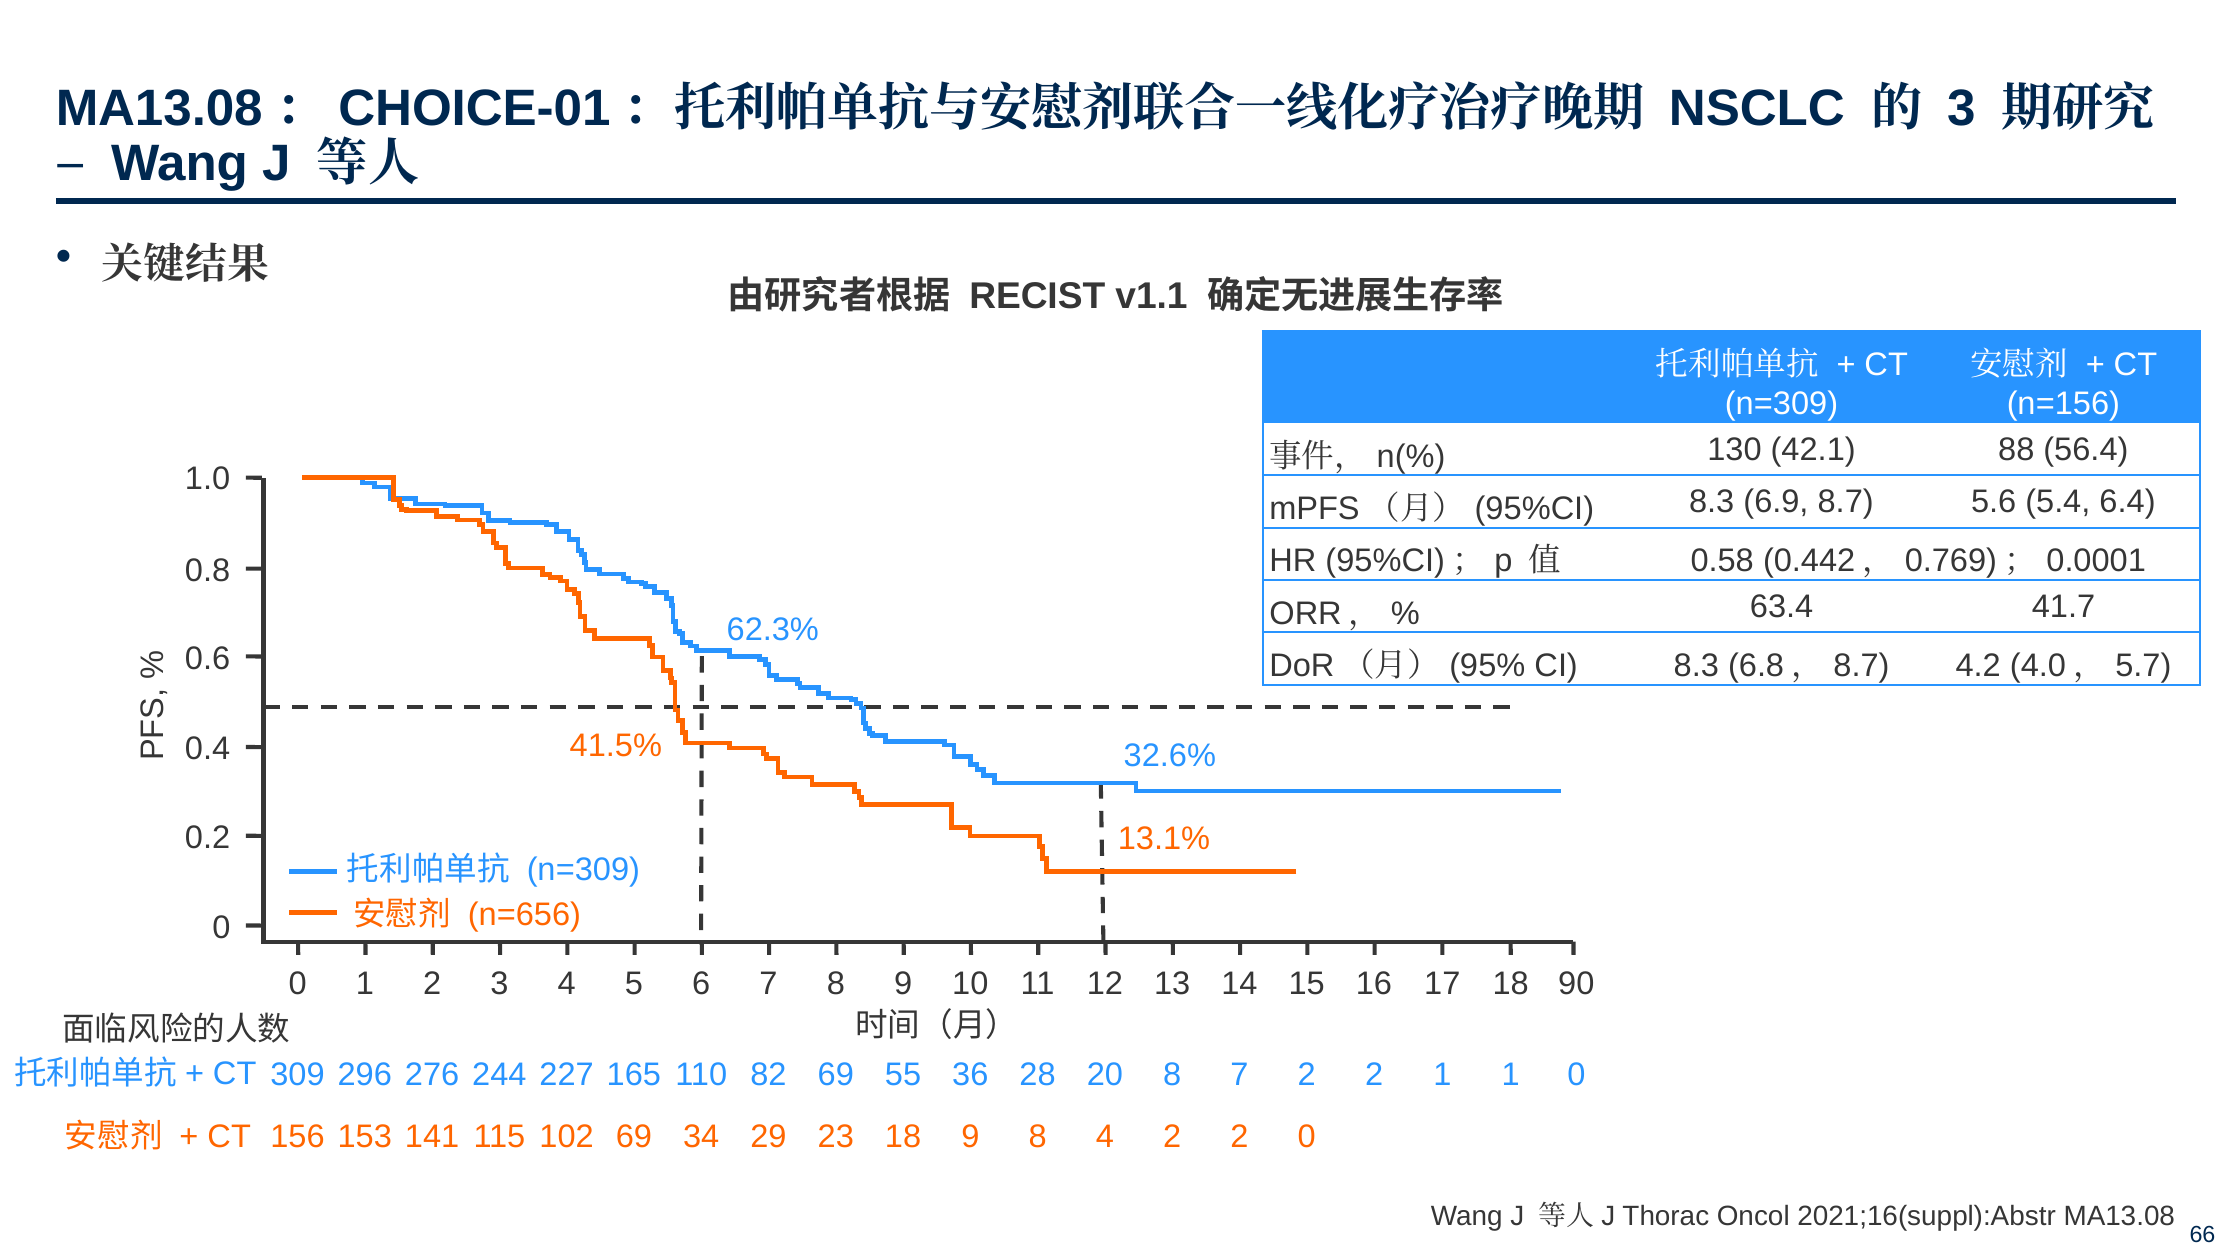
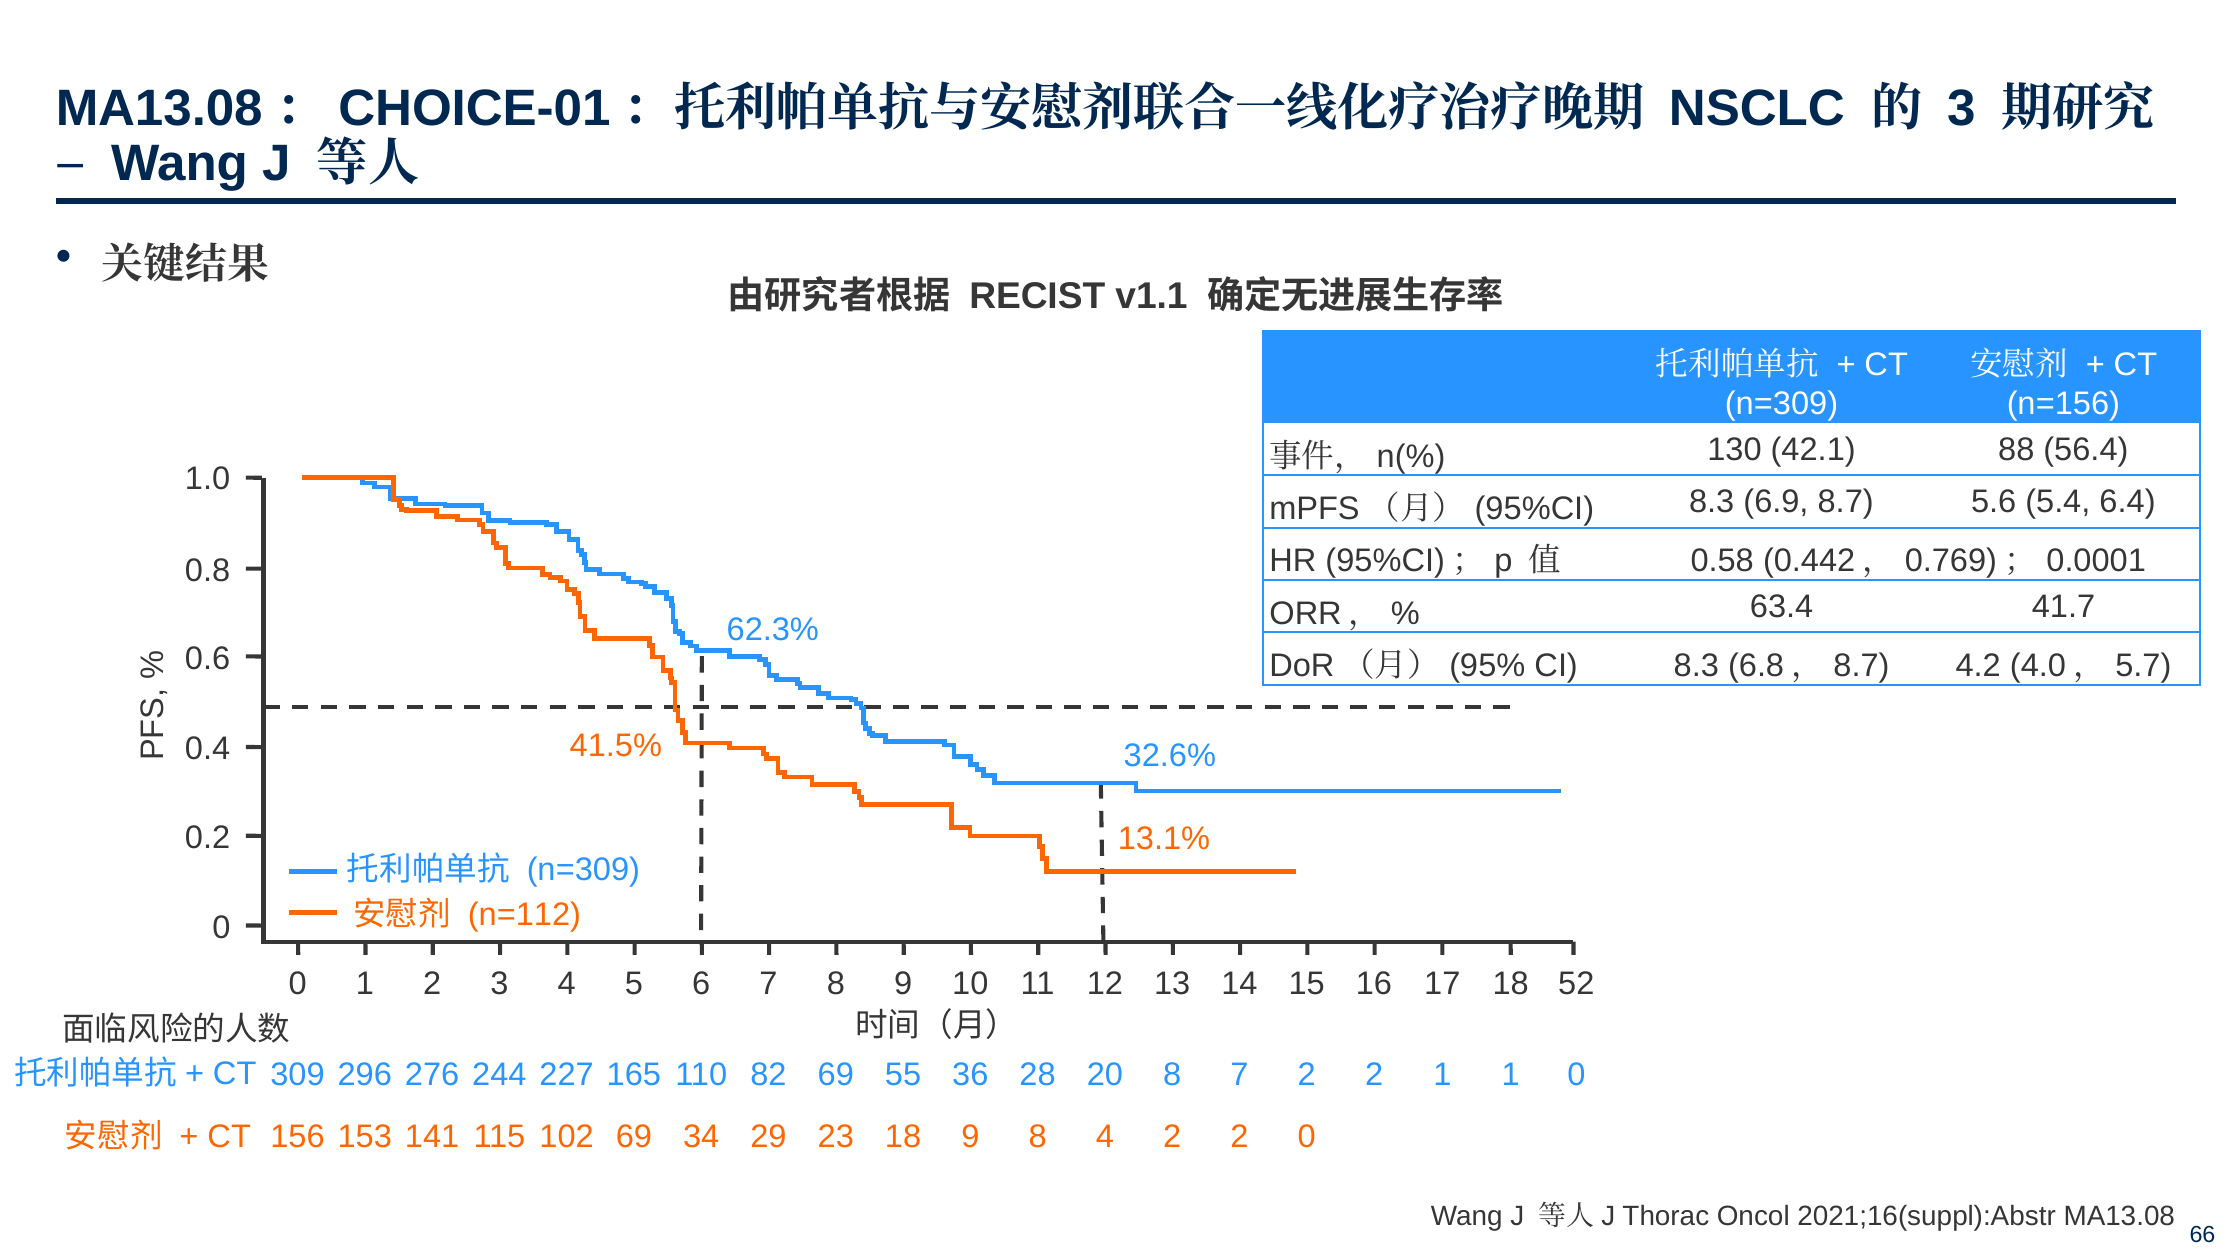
n=656: n=656 -> n=112
90: 90 -> 52
